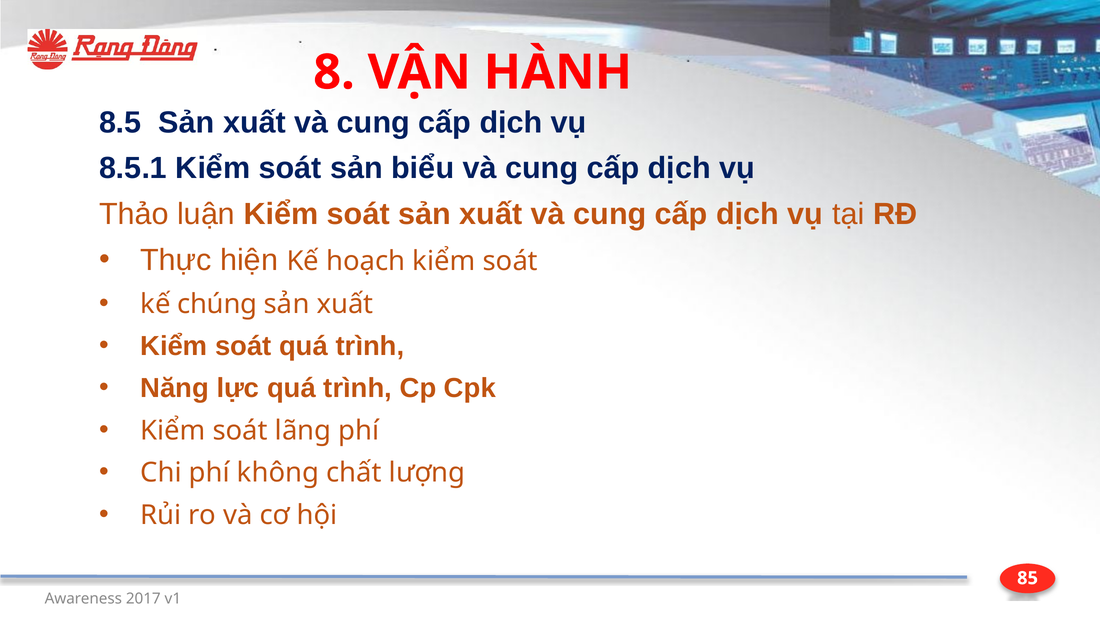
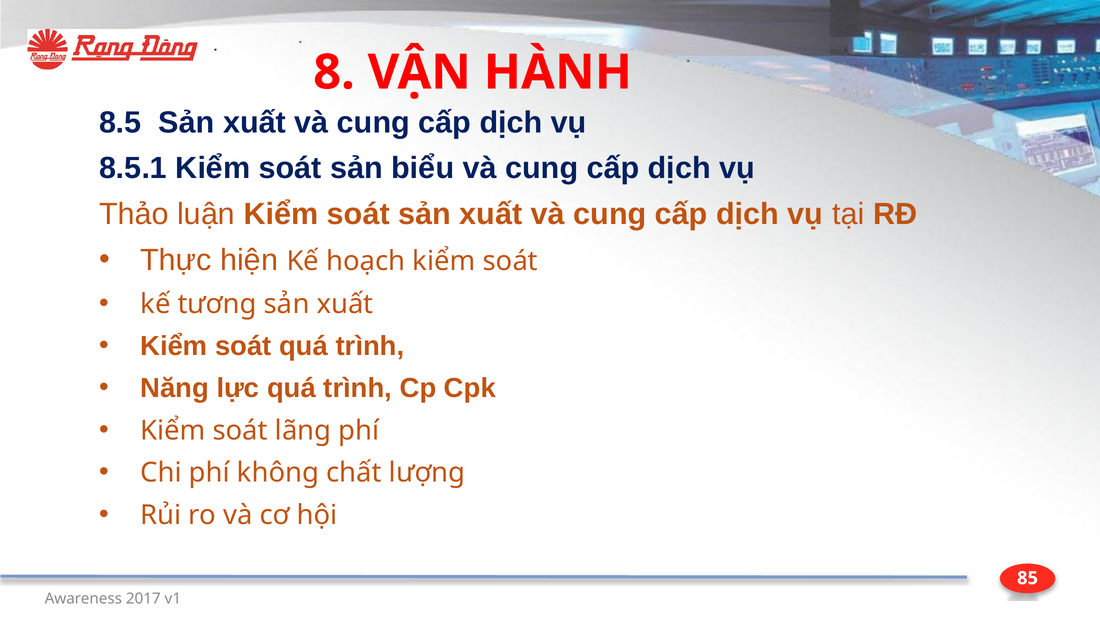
chúng: chúng -> tương
